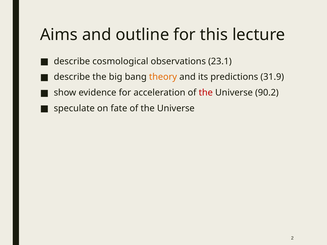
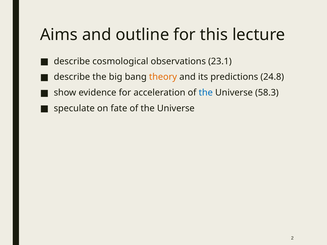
31.9: 31.9 -> 24.8
the at (206, 93) colour: red -> blue
90.2: 90.2 -> 58.3
